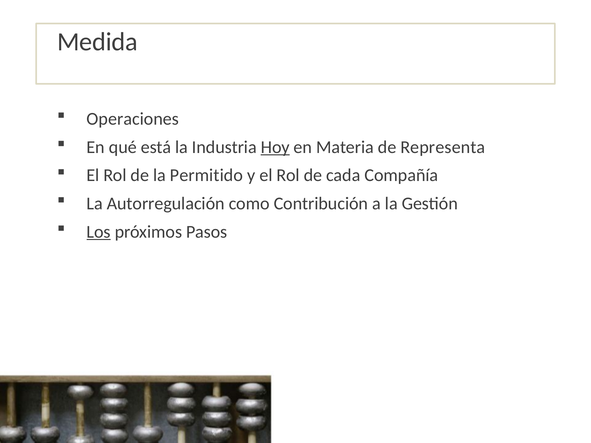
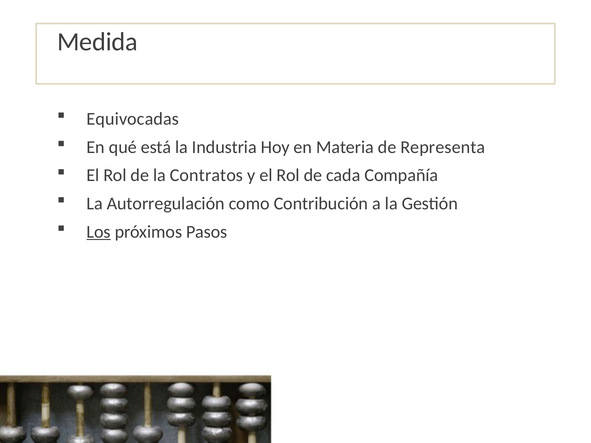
Operaciones: Operaciones -> Equivocadas
Hoy underline: present -> none
Permitido: Permitido -> Contratos
